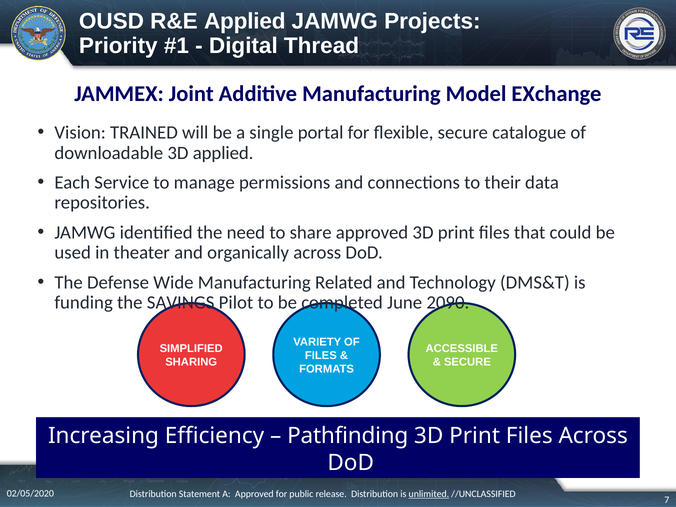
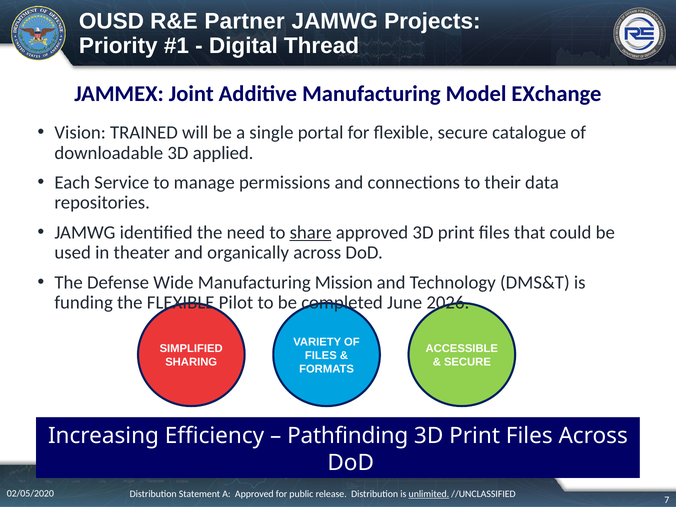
R&E Applied: Applied -> Partner
share underline: none -> present
Related: Related -> Mission
the SAVINGS: SAVINGS -> FLEXIBLE
2090: 2090 -> 2026
